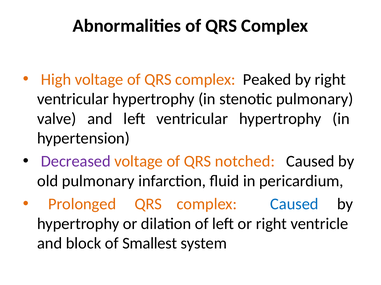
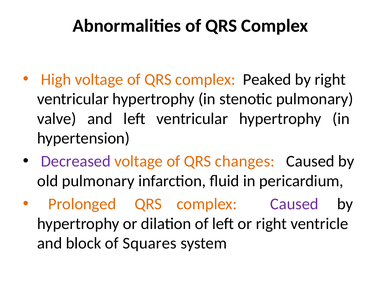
notched: notched -> changes
Caused at (294, 205) colour: blue -> purple
Smallest: Smallest -> Squares
